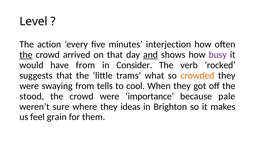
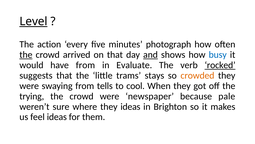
Level underline: none -> present
interjection: interjection -> photograph
busy colour: purple -> blue
Consider: Consider -> Evaluate
rocked underline: none -> present
what: what -> stays
stood: stood -> trying
importance: importance -> newspaper
feel grain: grain -> ideas
